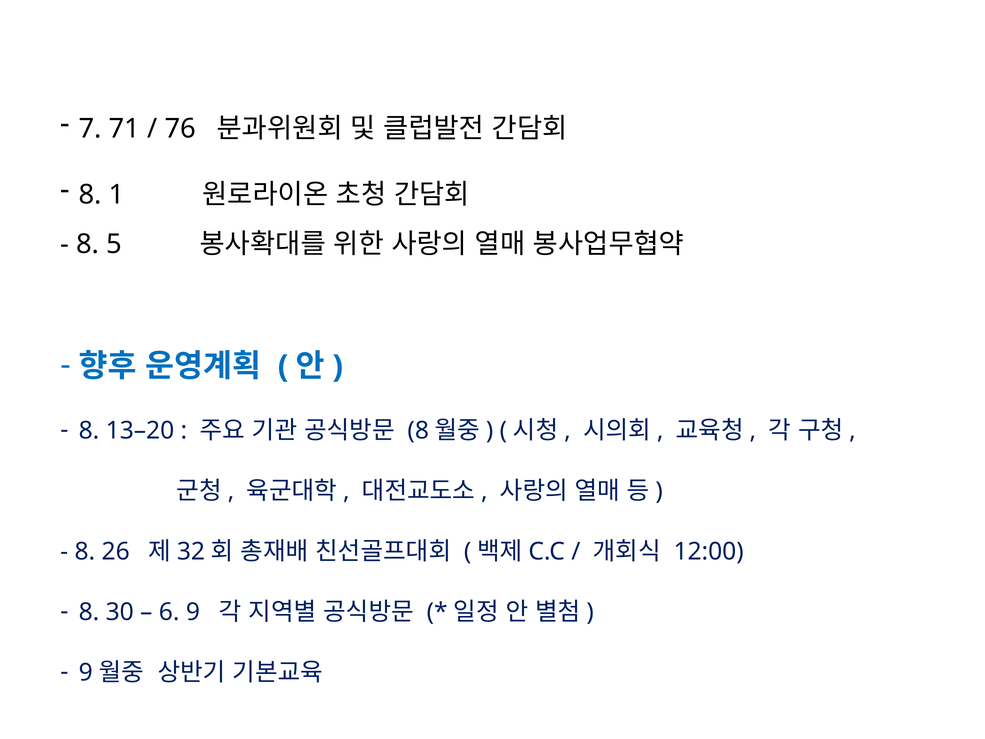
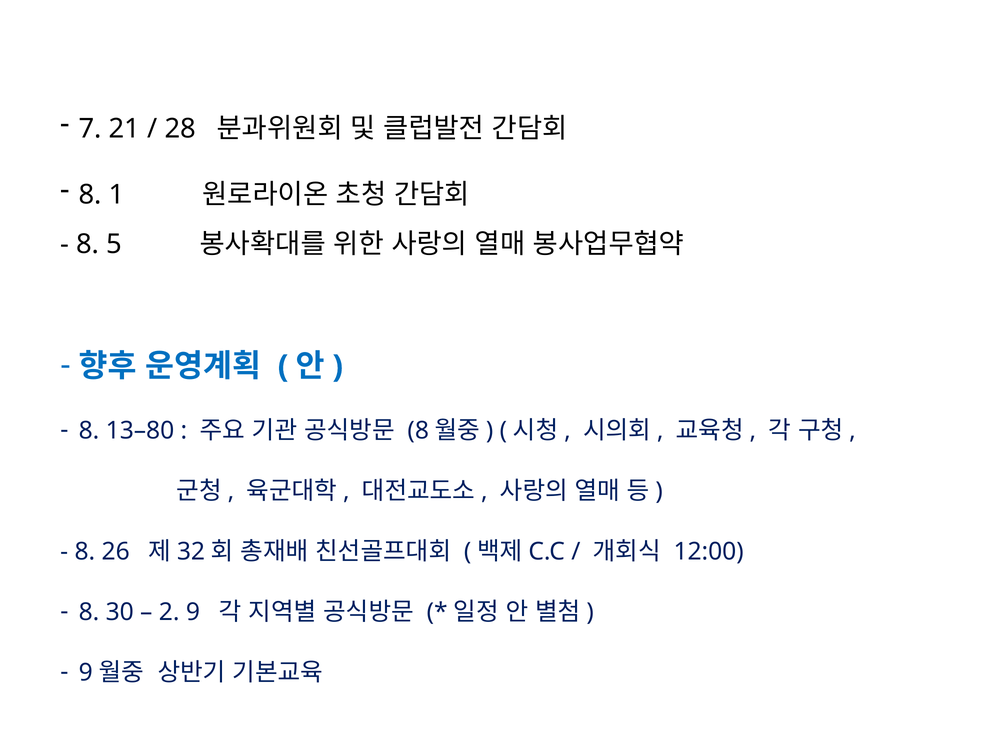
71: 71 -> 21
76: 76 -> 28
13–20: 13–20 -> 13–80
6: 6 -> 2
